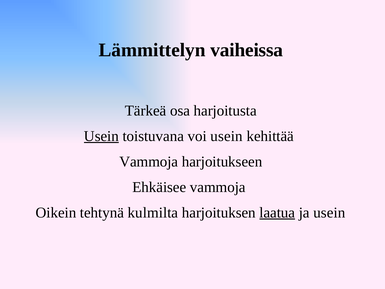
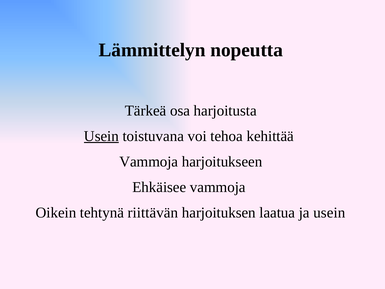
vaiheissa: vaiheissa -> nopeutta
voi usein: usein -> tehoa
kulmilta: kulmilta -> riittävän
laatua underline: present -> none
